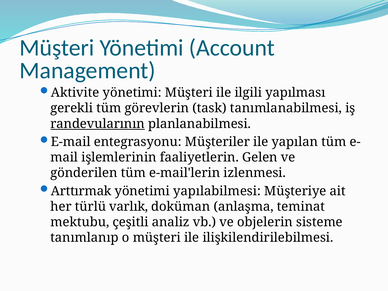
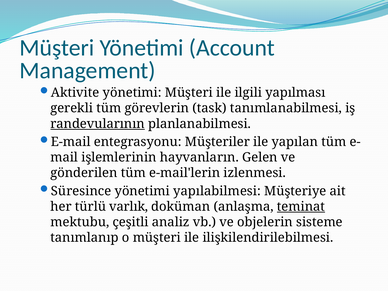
faaliyetlerin: faaliyetlerin -> hayvanların
Arttırmak: Arttırmak -> Süresince
teminat underline: none -> present
